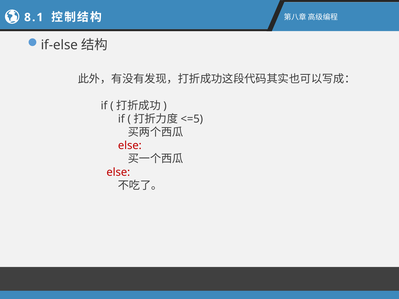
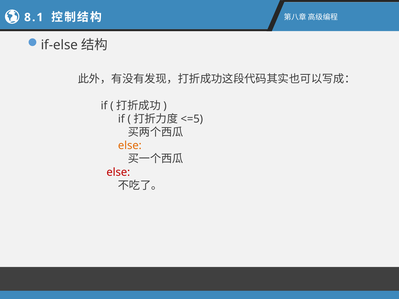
else at (130, 146) colour: red -> orange
